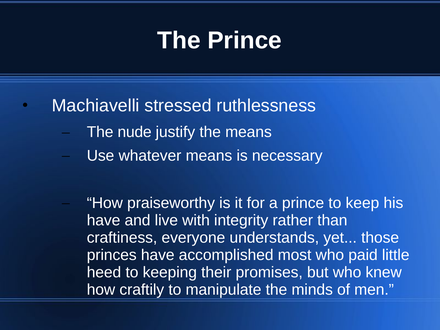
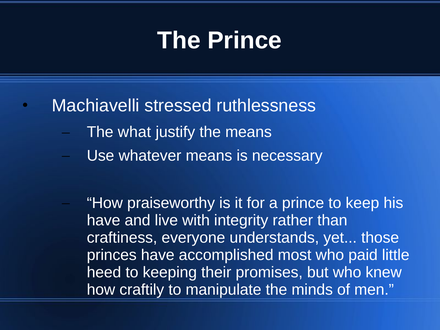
nude: nude -> what
